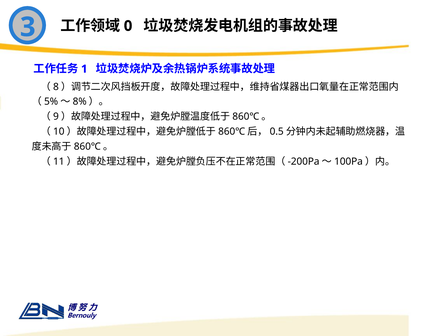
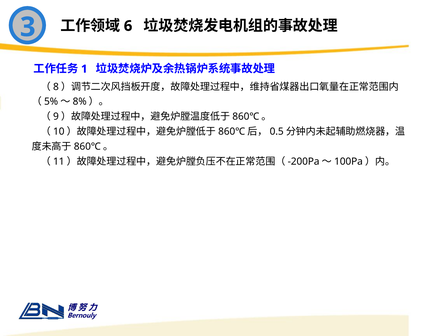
0: 0 -> 6
